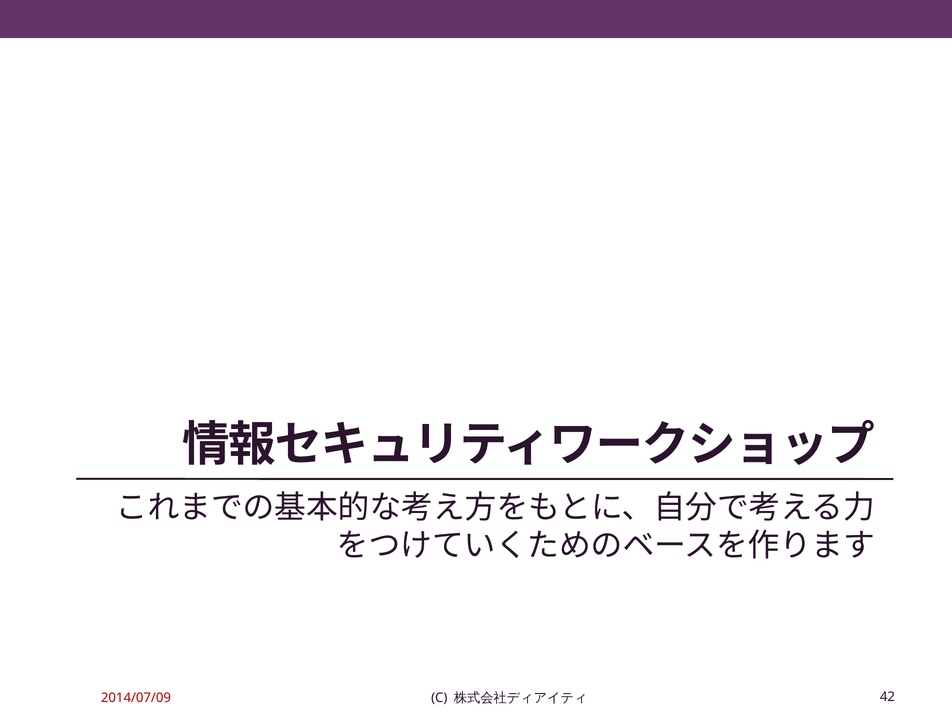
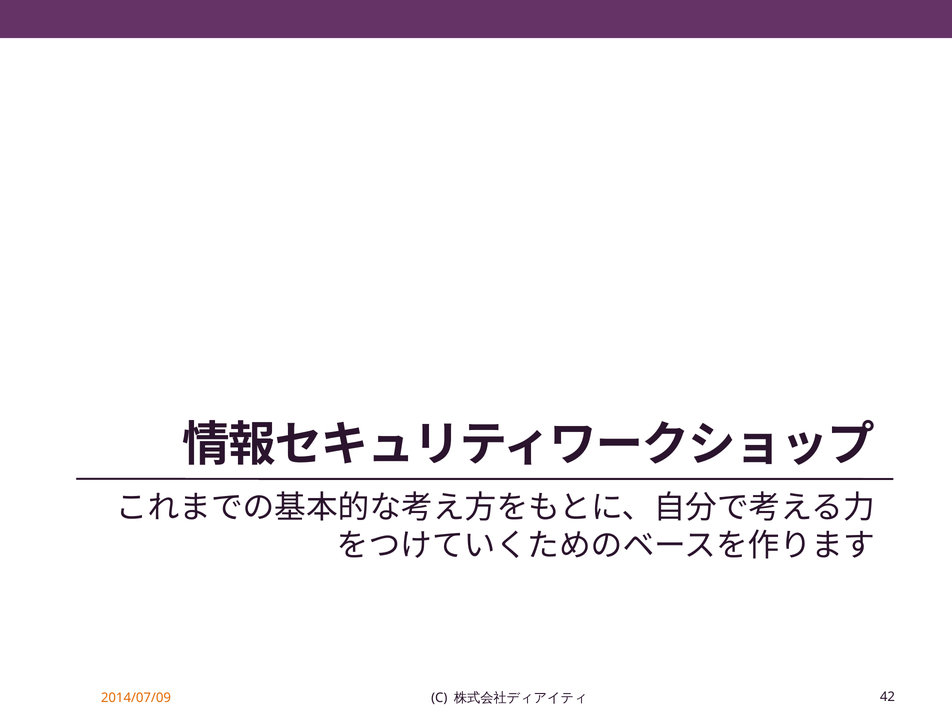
2014/07/09 colour: red -> orange
